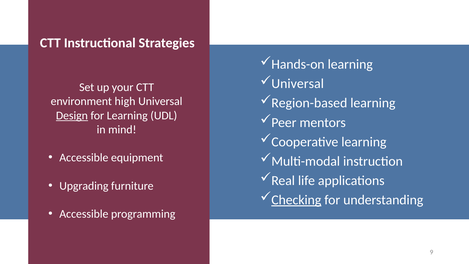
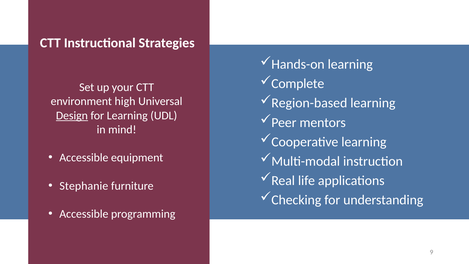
Universal at (298, 84): Universal -> Complete
Upgrading: Upgrading -> Stephanie
Checking underline: present -> none
